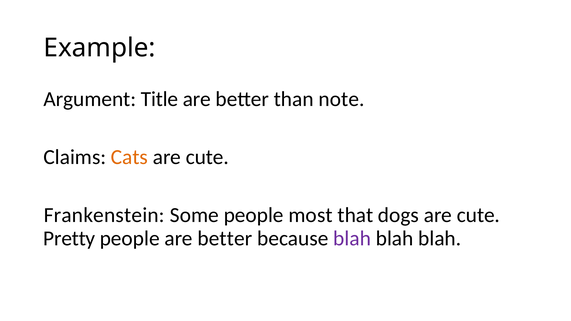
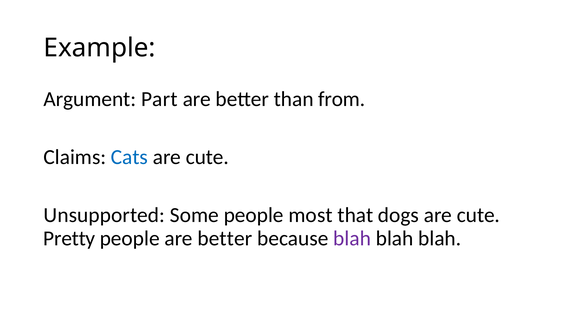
Title: Title -> Part
note: note -> from
Cats colour: orange -> blue
Frankenstein: Frankenstein -> Unsupported
